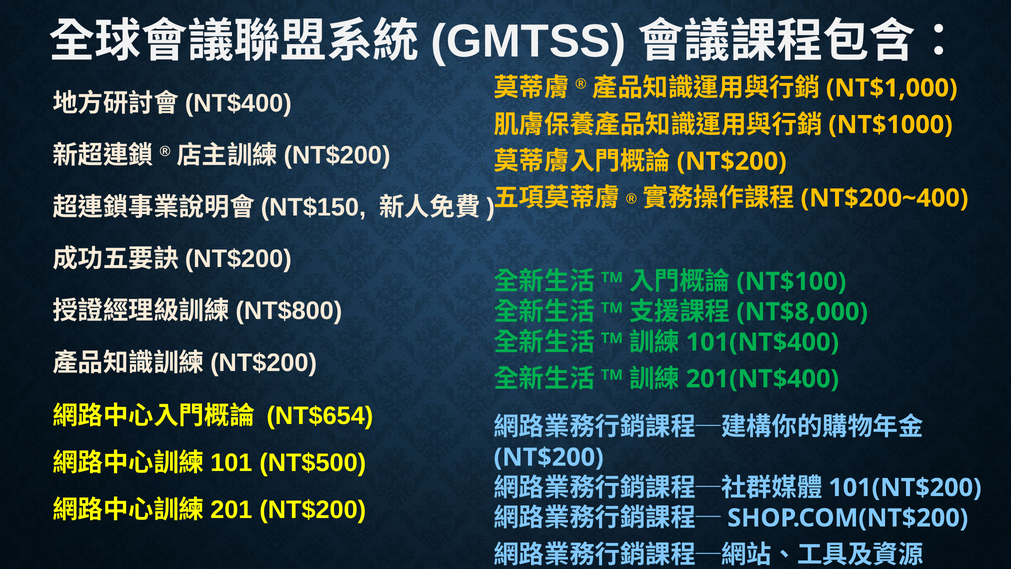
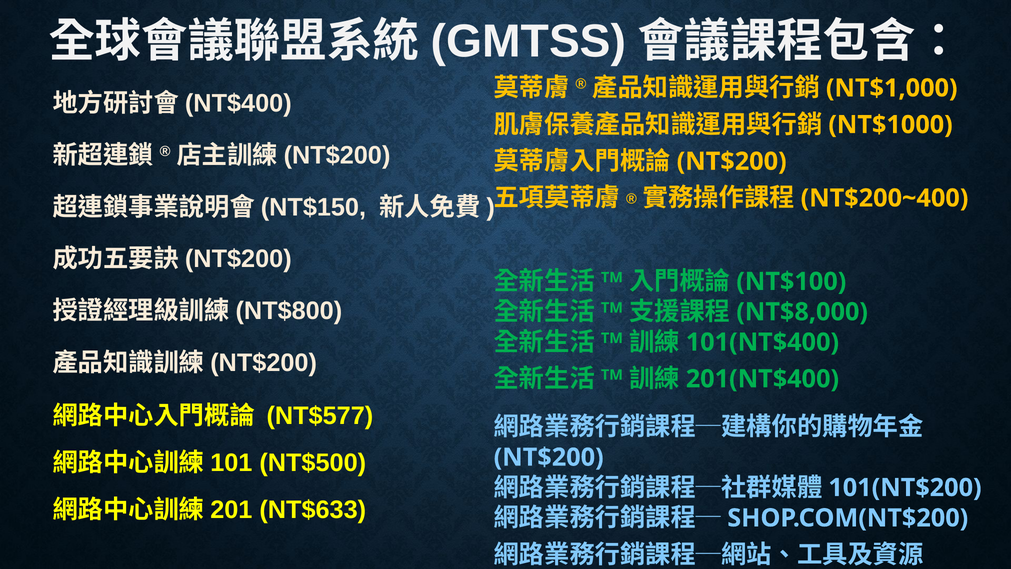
NT$654: NT$654 -> NT$577
NT$200 at (313, 510): NT$200 -> NT$633
